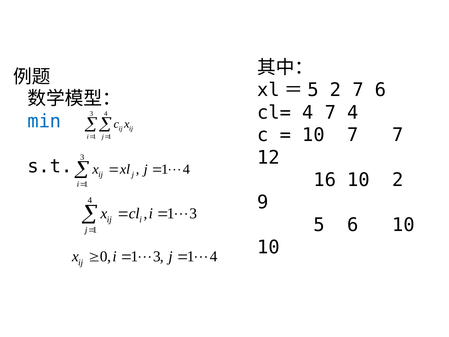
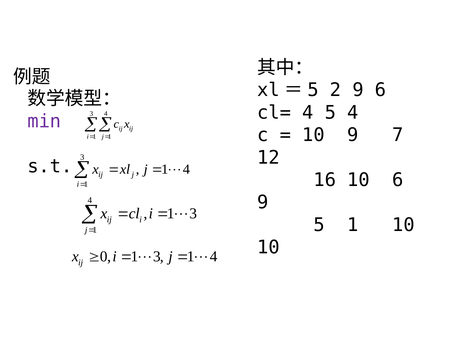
2 7: 7 -> 9
4 7: 7 -> 5
min colour: blue -> purple
10 7: 7 -> 9
10 2: 2 -> 6
5 6: 6 -> 1
